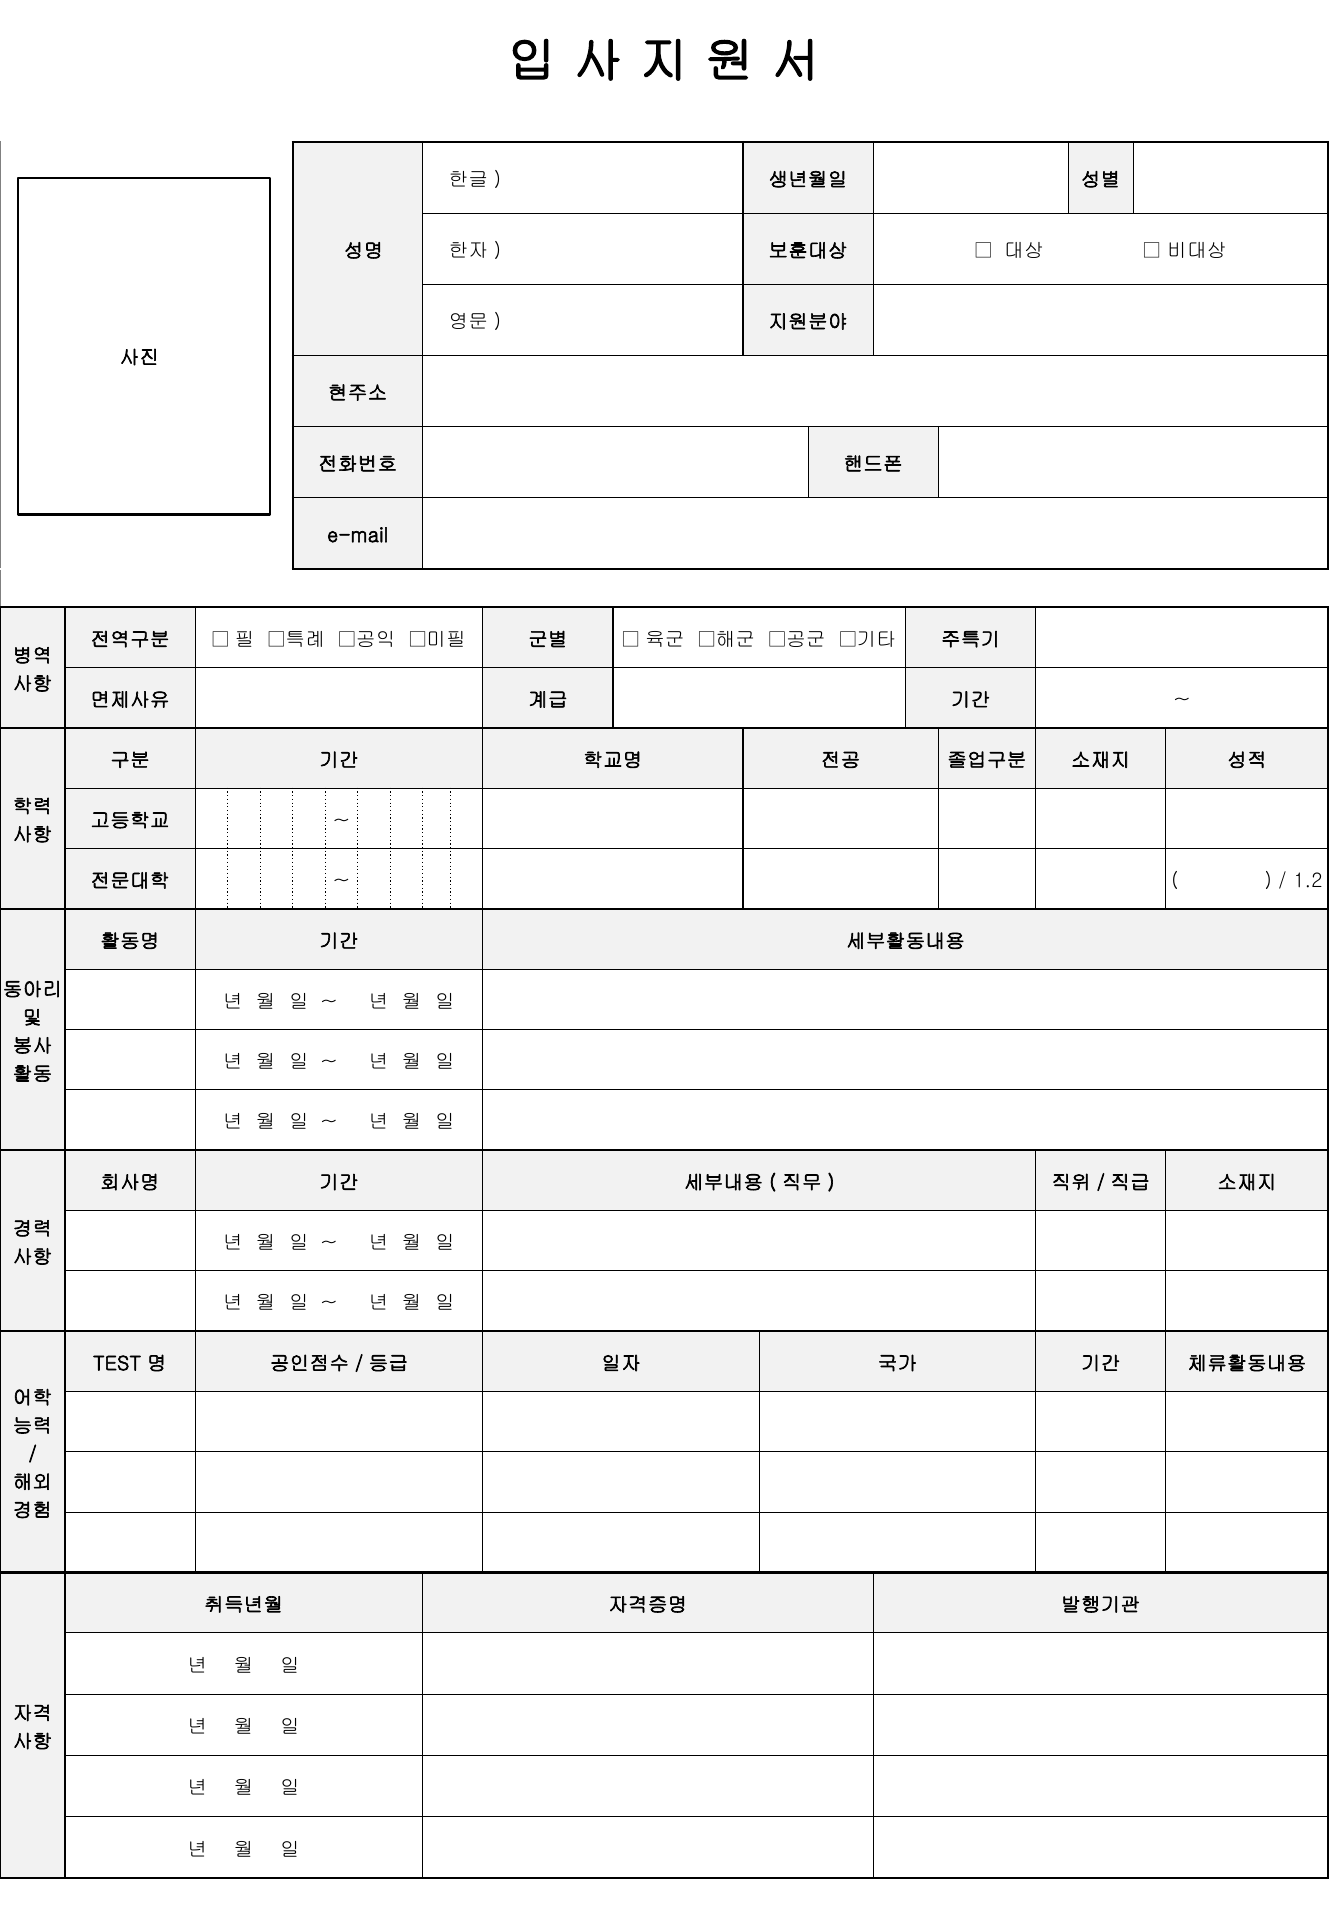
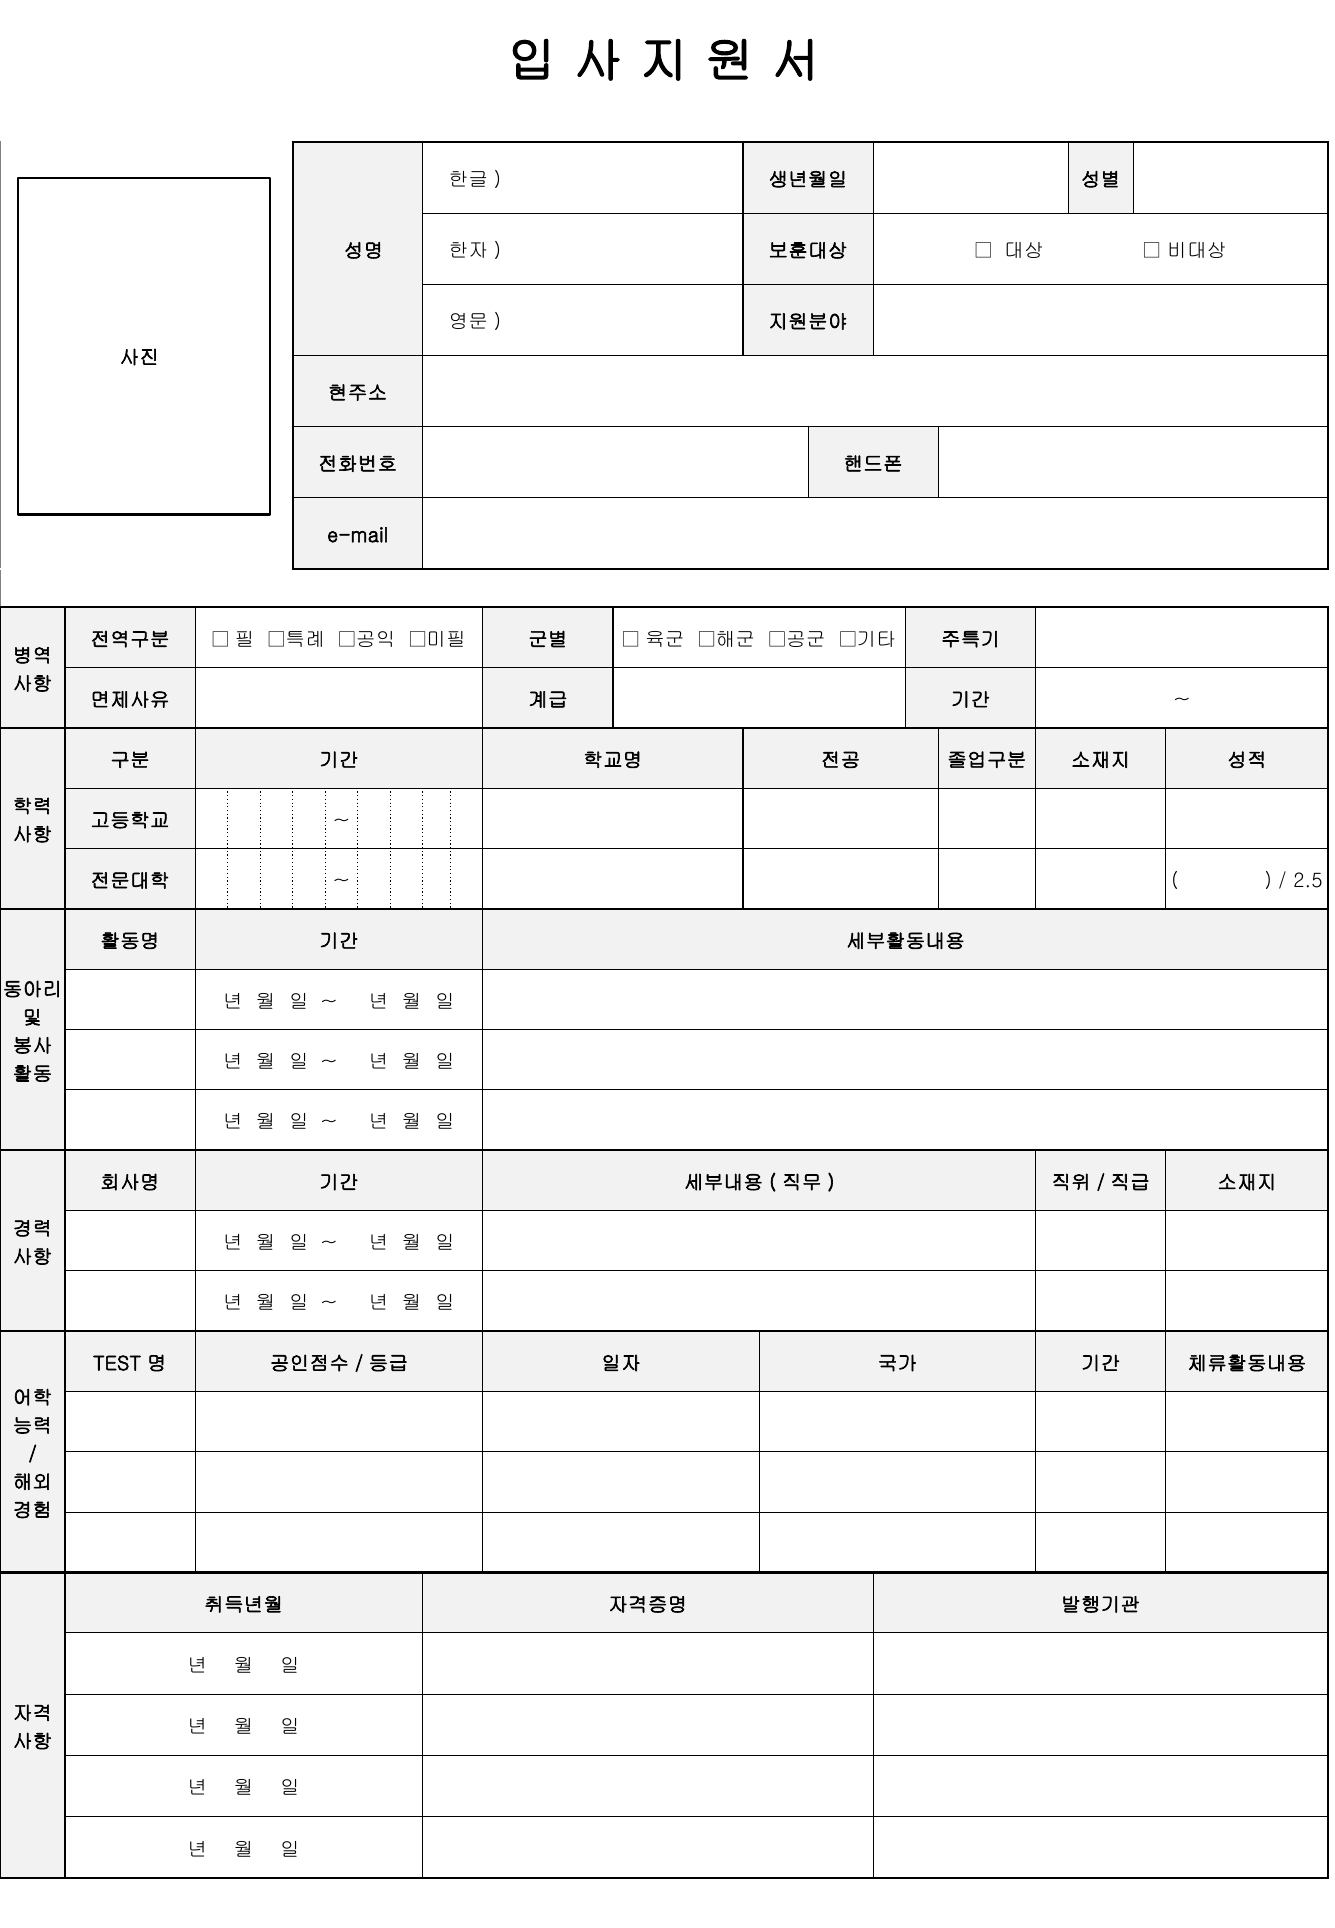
1.2: 1.2 -> 2.5
